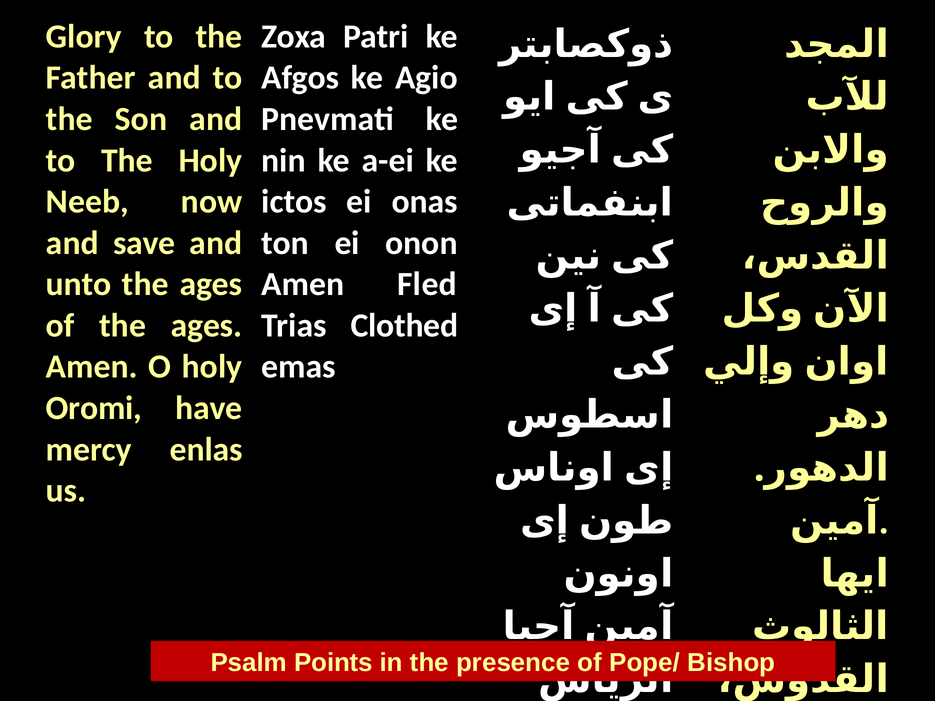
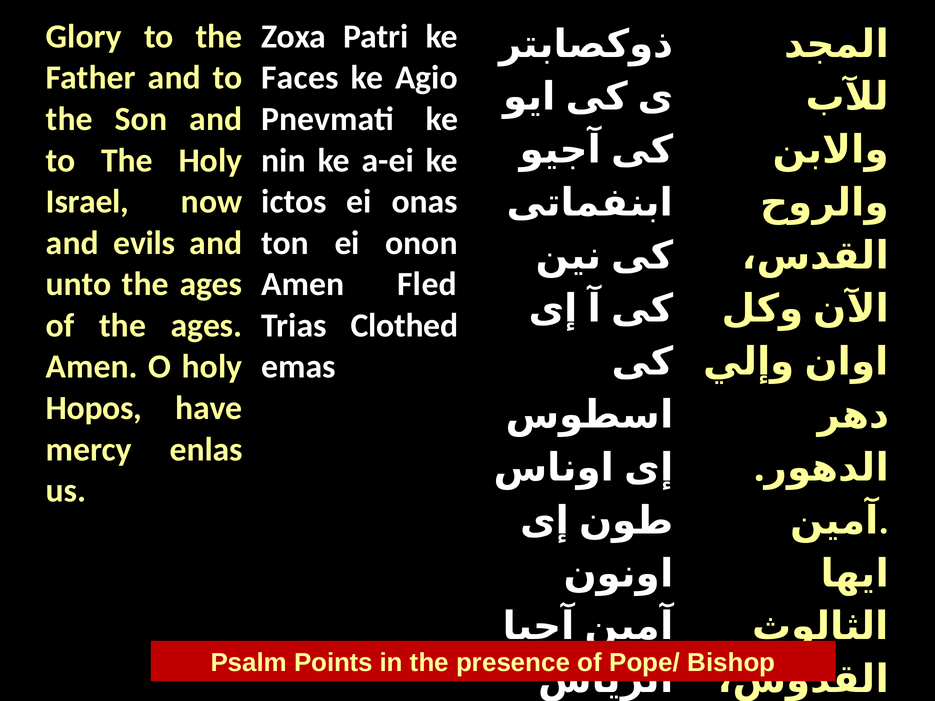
Afgos: Afgos -> Faces
Neeb: Neeb -> Israel
save: save -> evils
Oromi: Oromi -> Hopos
